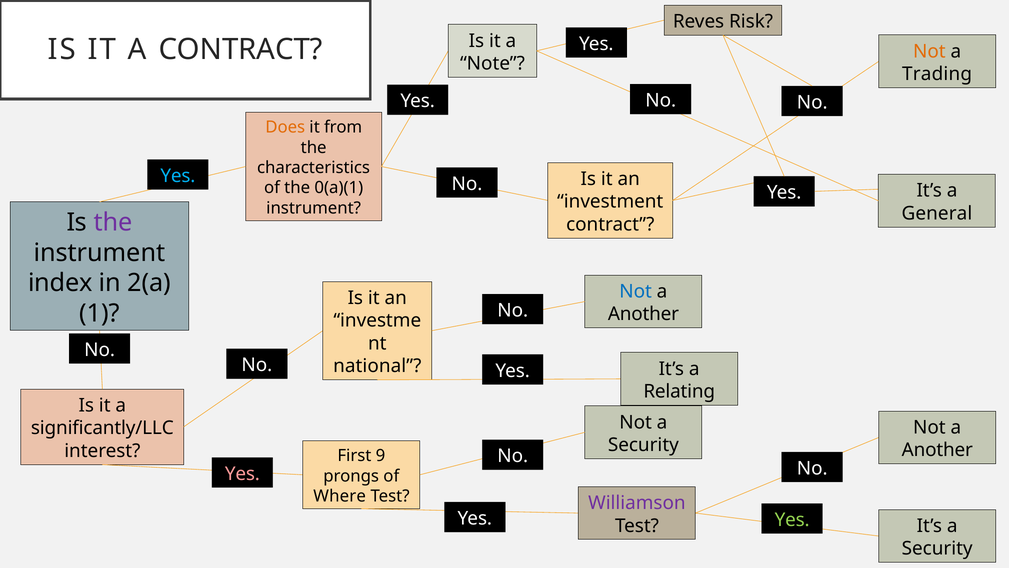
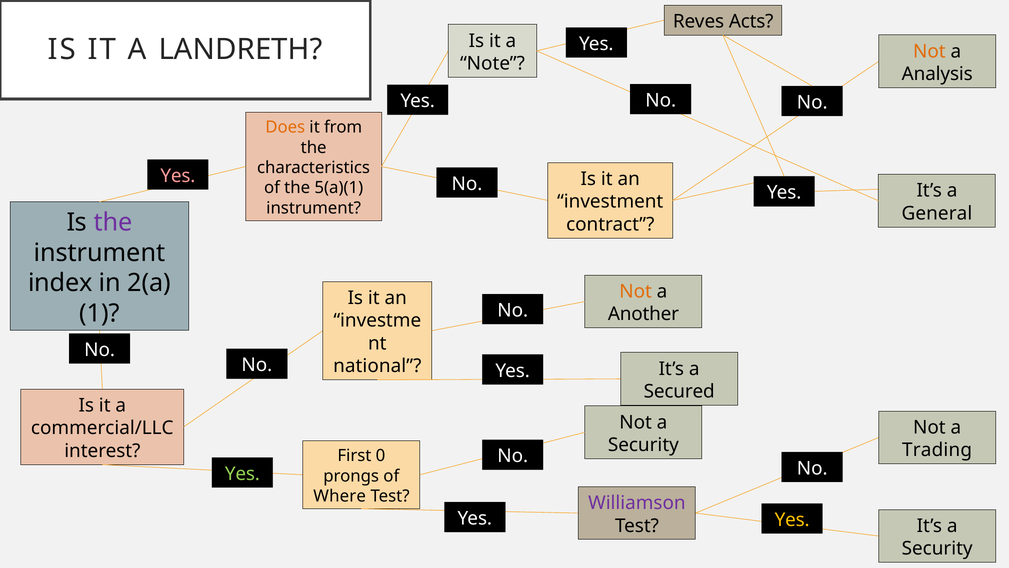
Risk: Risk -> Acts
A CONTRACT: CONTRACT -> LANDRETH
Trading: Trading -> Analysis
Yes at (178, 176) colour: light blue -> pink
0(a)(1: 0(a)(1 -> 5(a)(1
Not at (636, 291) colour: blue -> orange
Relating: Relating -> Secured
significantly/LLC: significantly/LLC -> commercial/LLC
Another at (937, 450): Another -> Trading
9: 9 -> 0
Yes at (242, 473) colour: pink -> light green
Yes at (792, 519) colour: light green -> yellow
